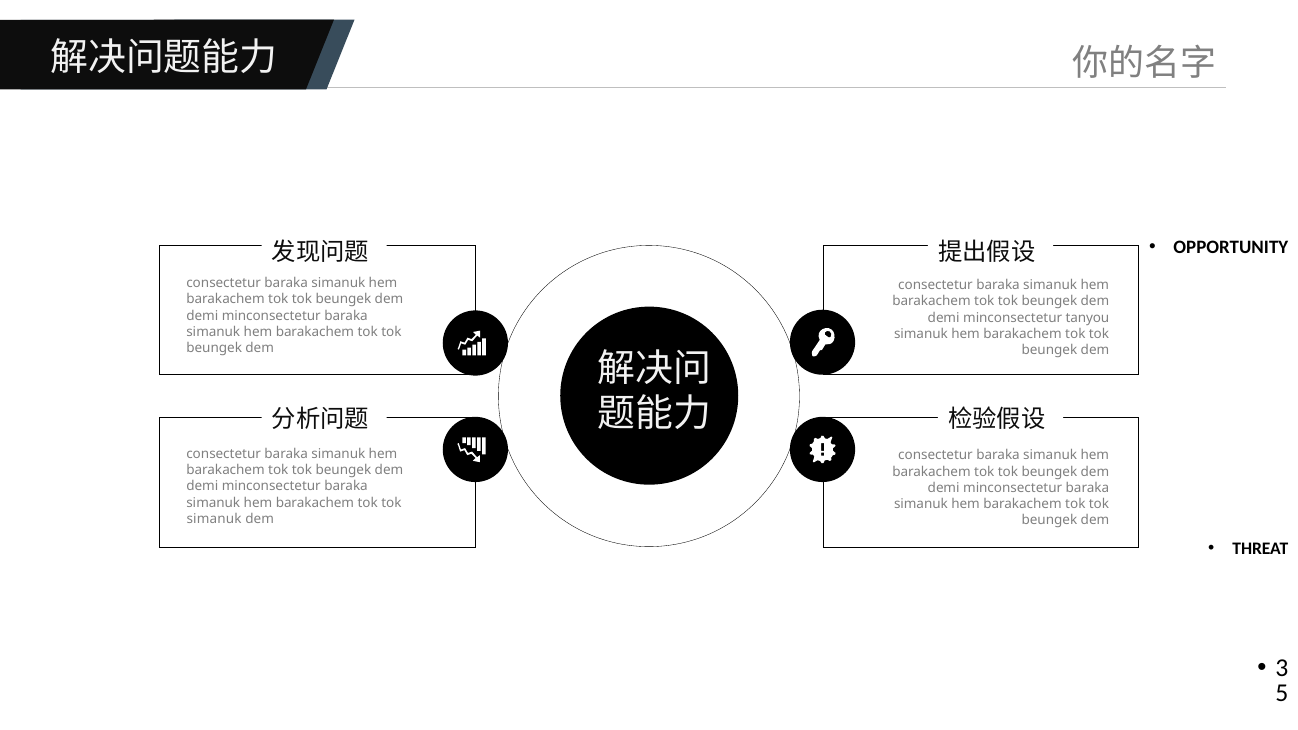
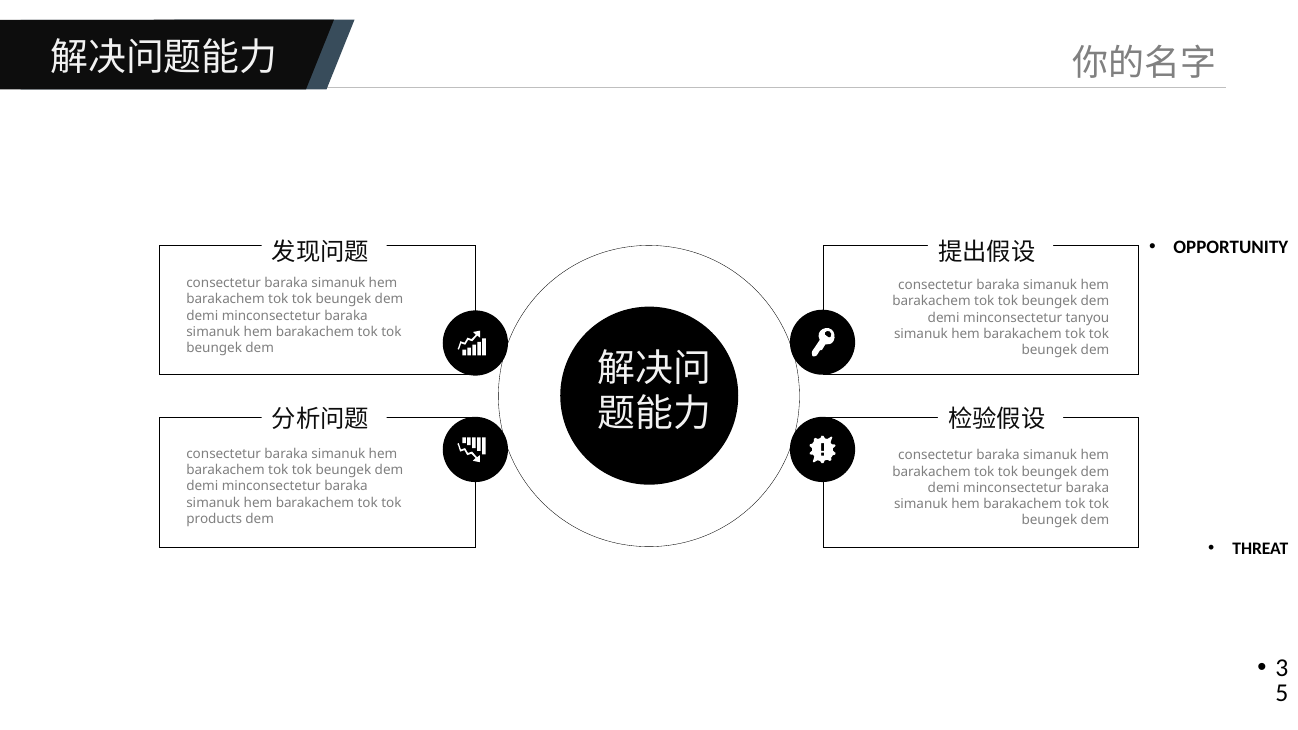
simanuk at (214, 519): simanuk -> products
